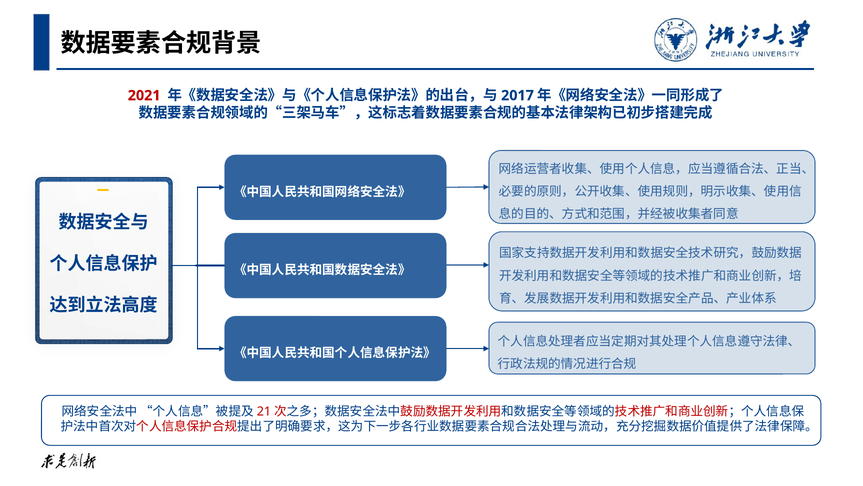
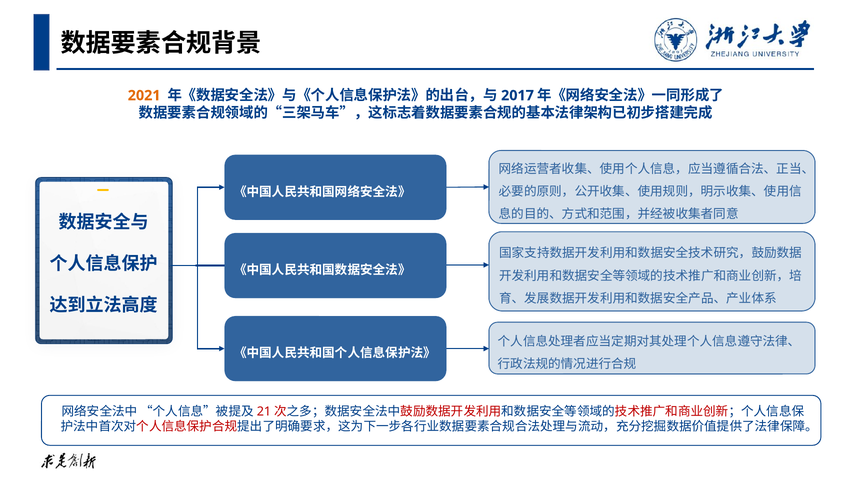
2021 colour: red -> orange
